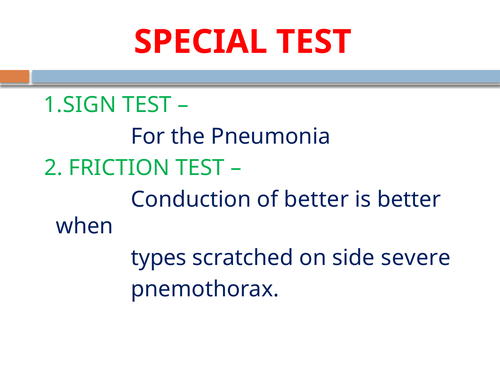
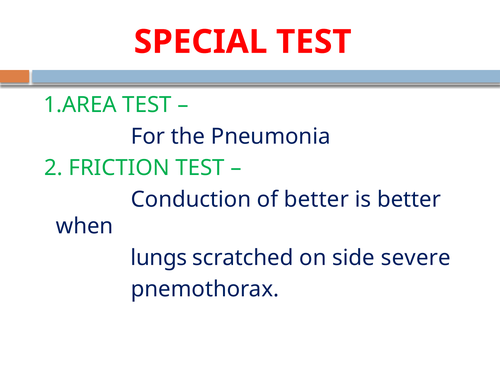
1.SIGN: 1.SIGN -> 1.AREA
types: types -> lungs
